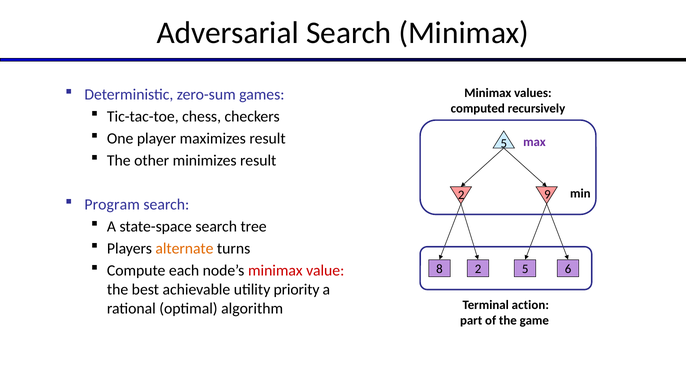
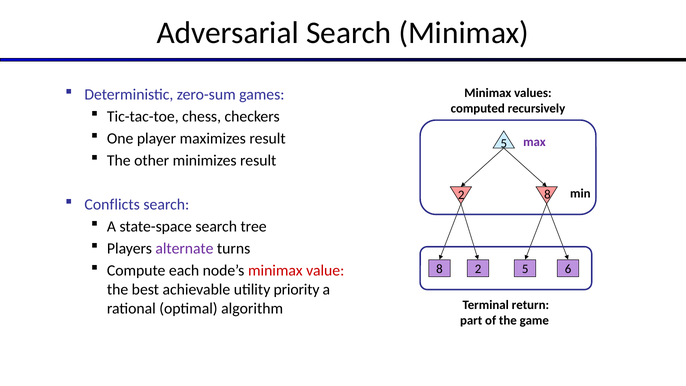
2 9: 9 -> 8
Program: Program -> Conflicts
alternate colour: orange -> purple
action: action -> return
